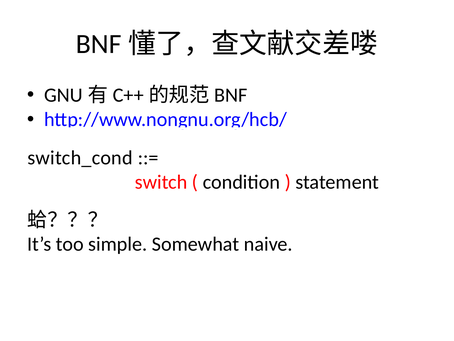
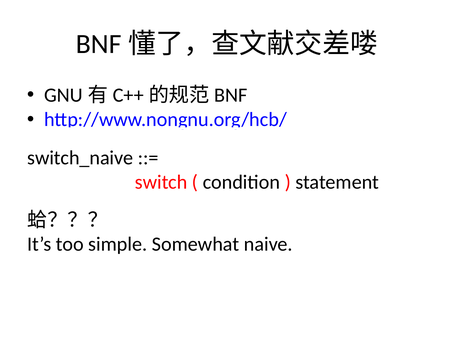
switch_cond: switch_cond -> switch_naive
